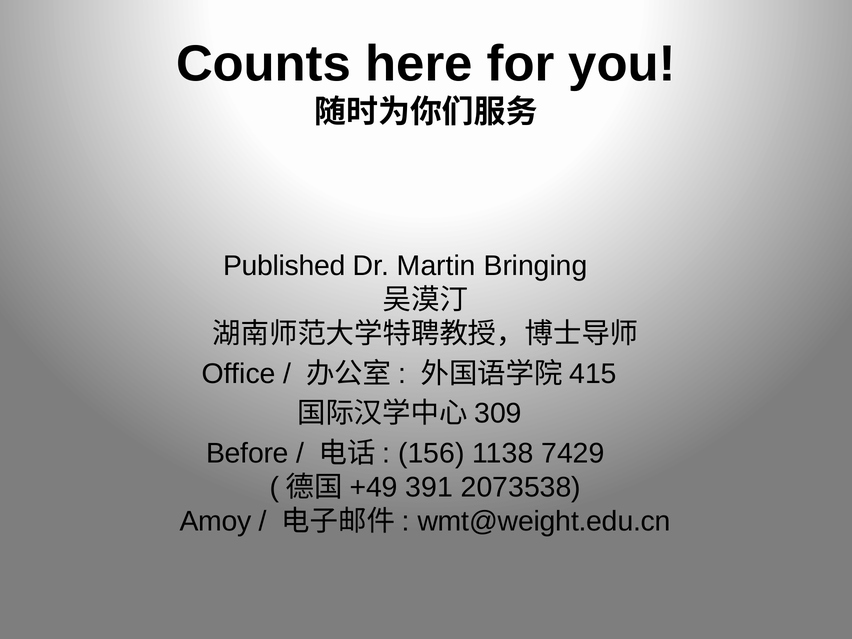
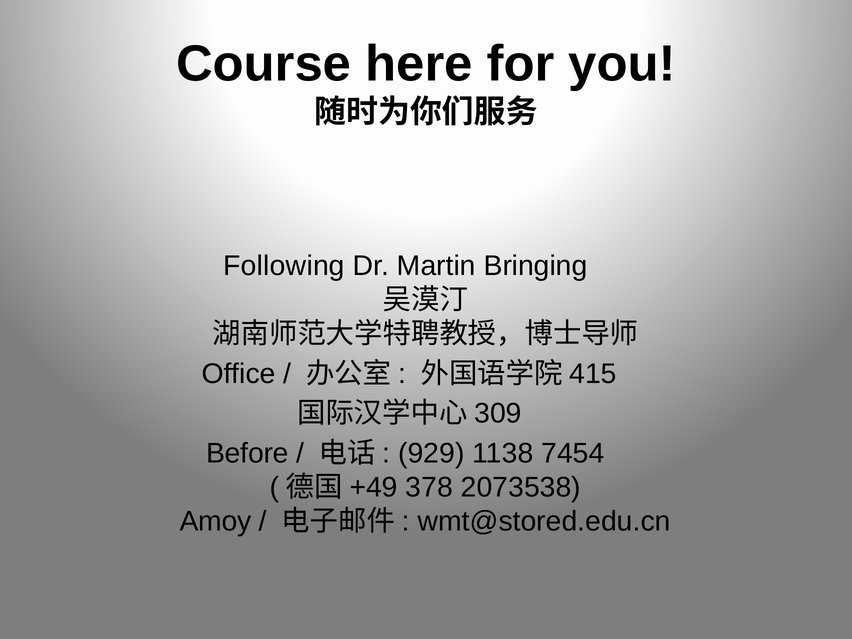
Counts: Counts -> Course
Published: Published -> Following
156: 156 -> 929
7429: 7429 -> 7454
391: 391 -> 378
wmt@weight.edu.cn: wmt@weight.edu.cn -> wmt@stored.edu.cn
